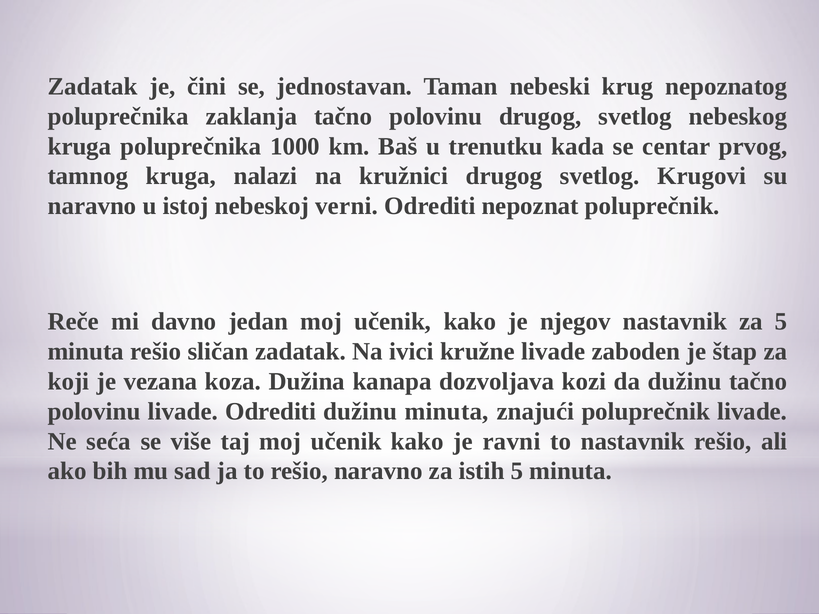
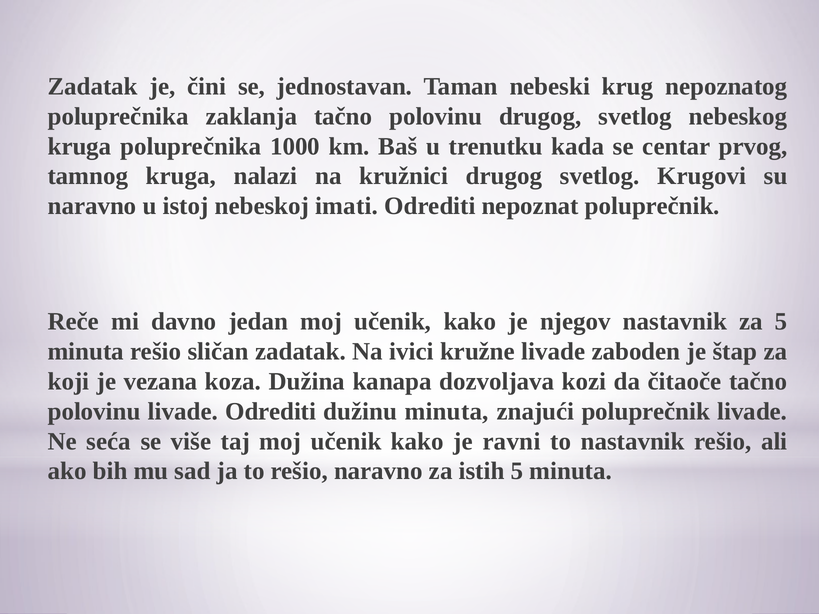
verni: verni -> imati
da dužinu: dužinu -> čitaoče
